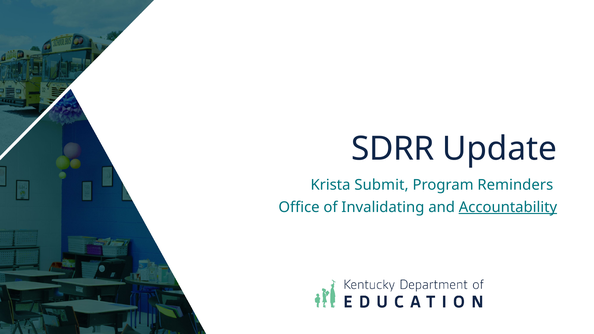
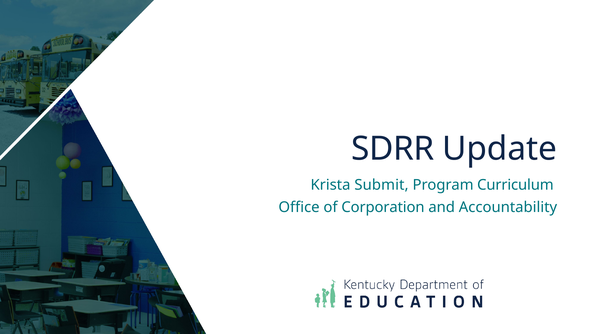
Reminders: Reminders -> Curriculum
Invalidating: Invalidating -> Corporation
Accountability underline: present -> none
